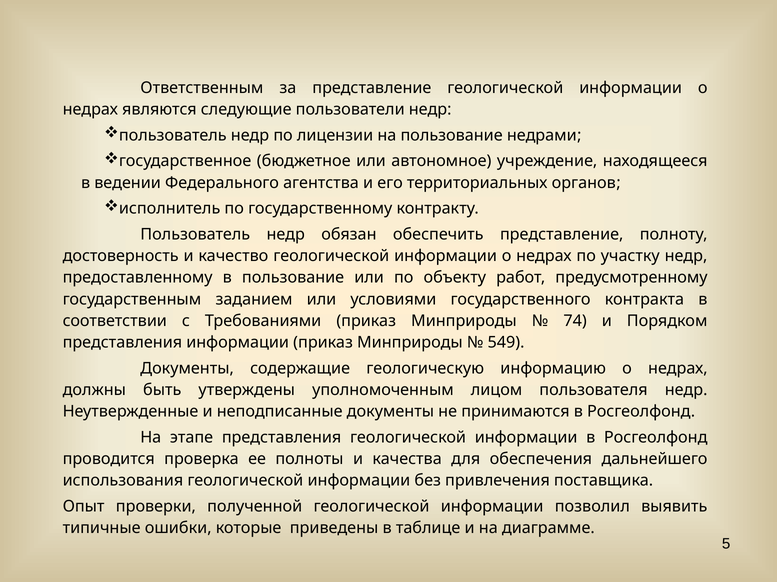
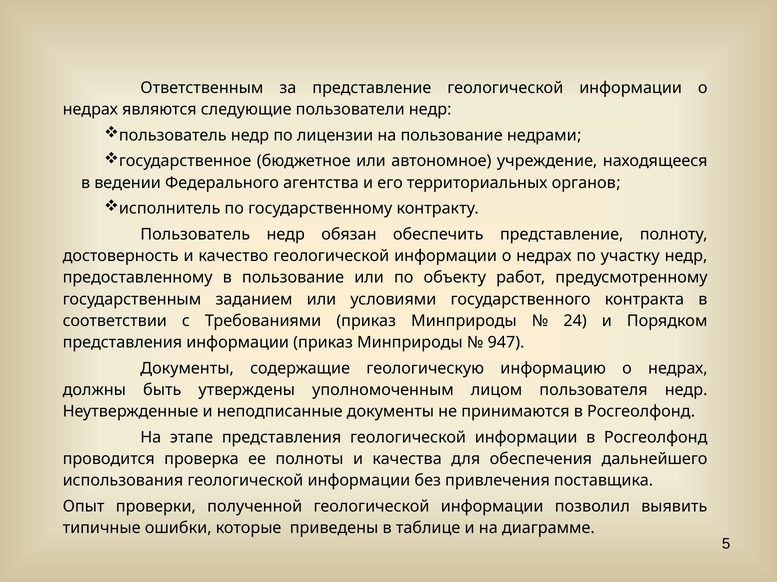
74: 74 -> 24
549: 549 -> 947
